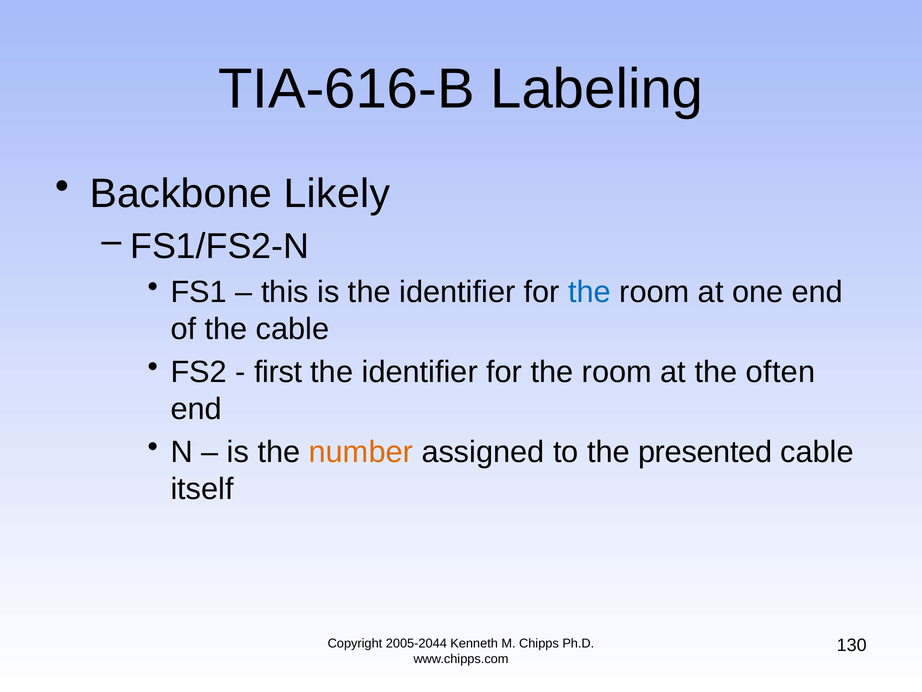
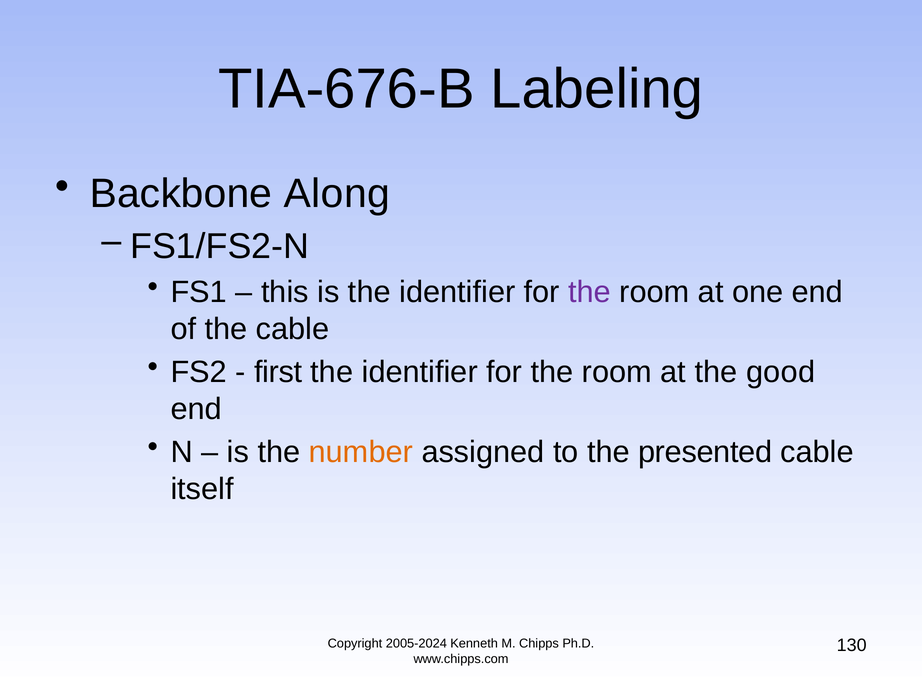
TIA-616-B: TIA-616-B -> TIA-676-B
Likely: Likely -> Along
the at (590, 292) colour: blue -> purple
often: often -> good
2005-2044: 2005-2044 -> 2005-2024
